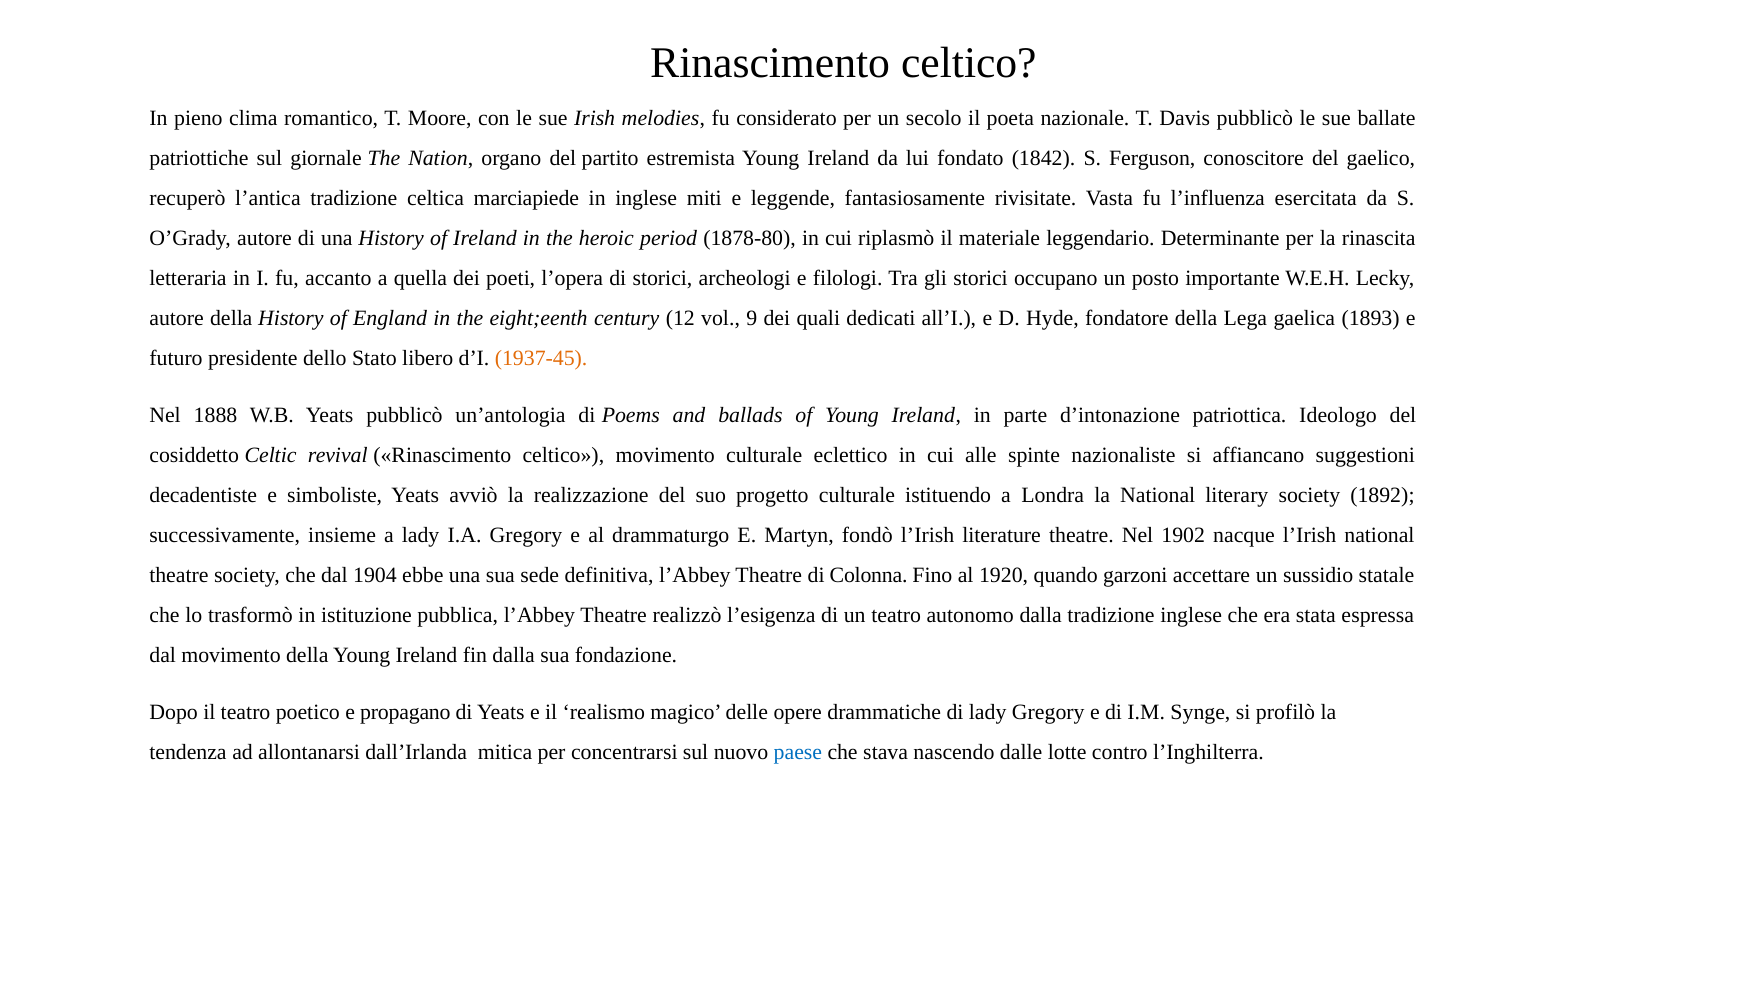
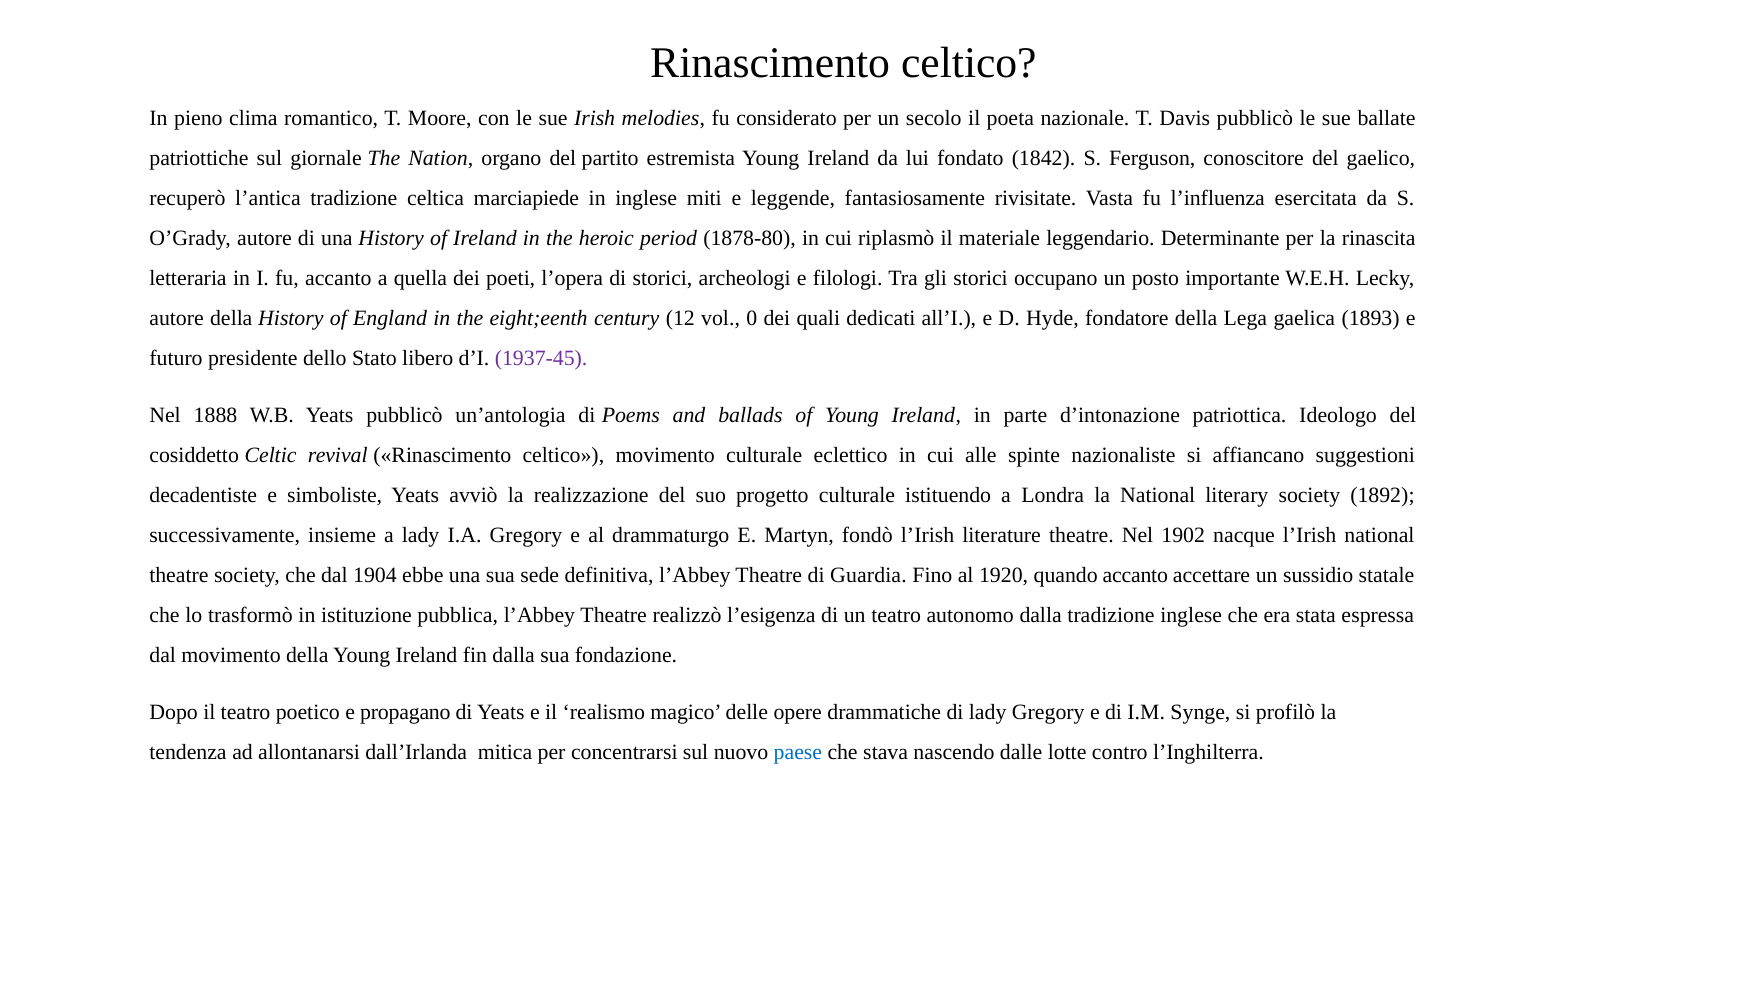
9: 9 -> 0
1937-45 colour: orange -> purple
Colonna: Colonna -> Guardia
quando garzoni: garzoni -> accanto
